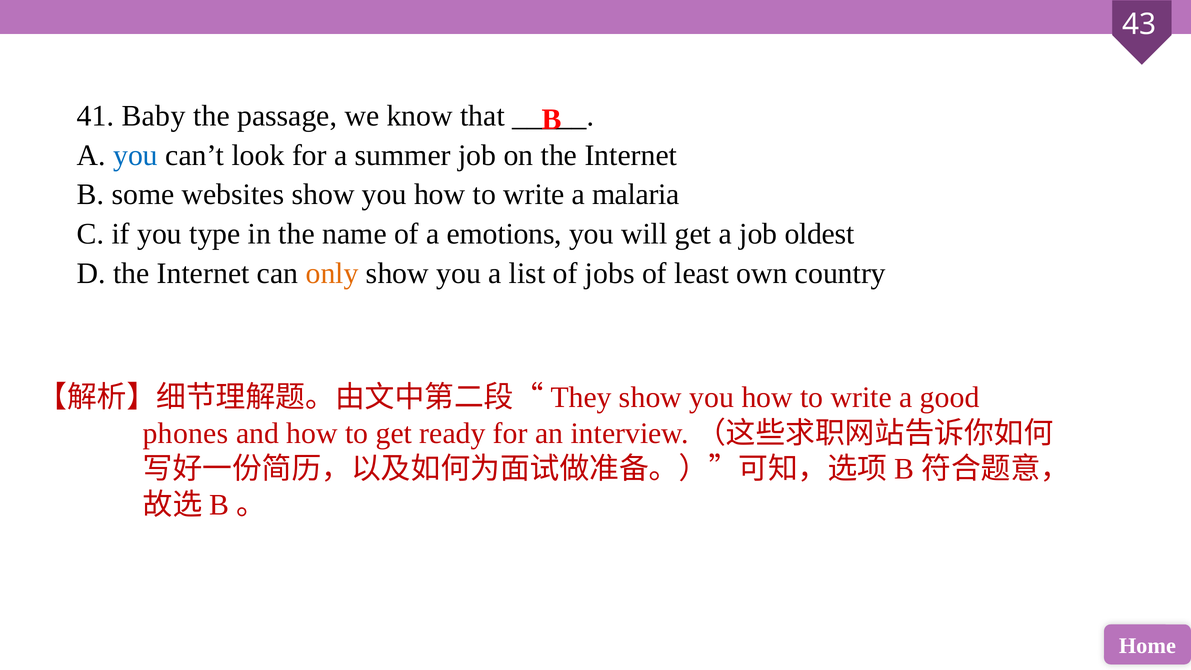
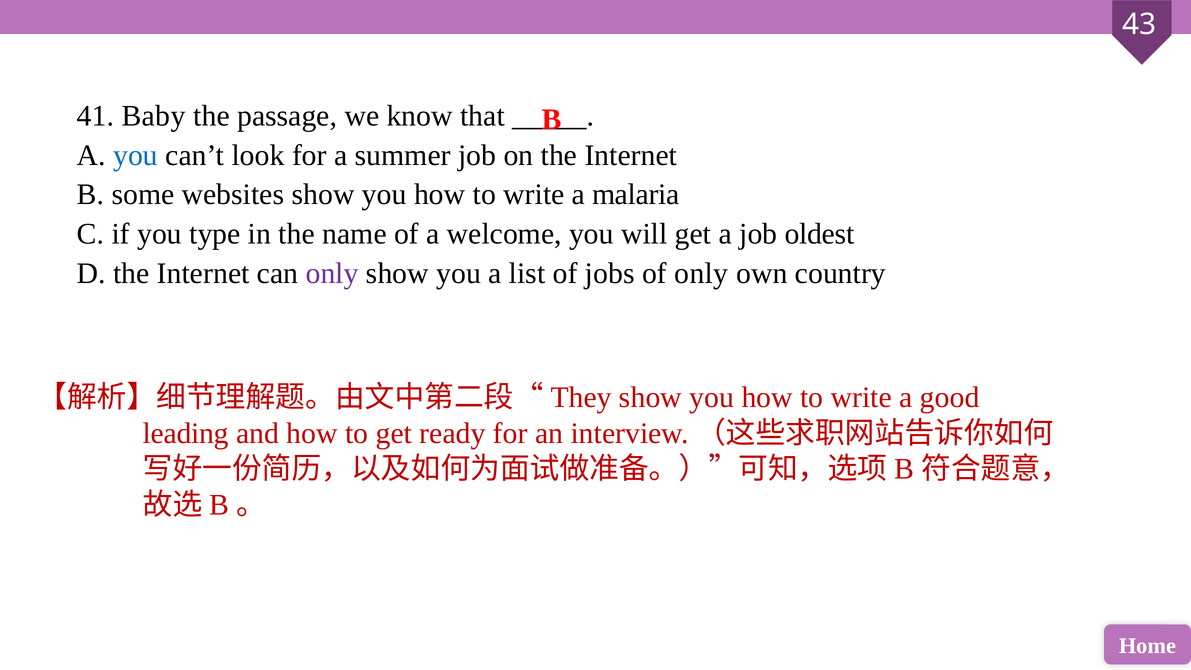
emotions: emotions -> welcome
only at (332, 273) colour: orange -> purple
of least: least -> only
phones: phones -> leading
